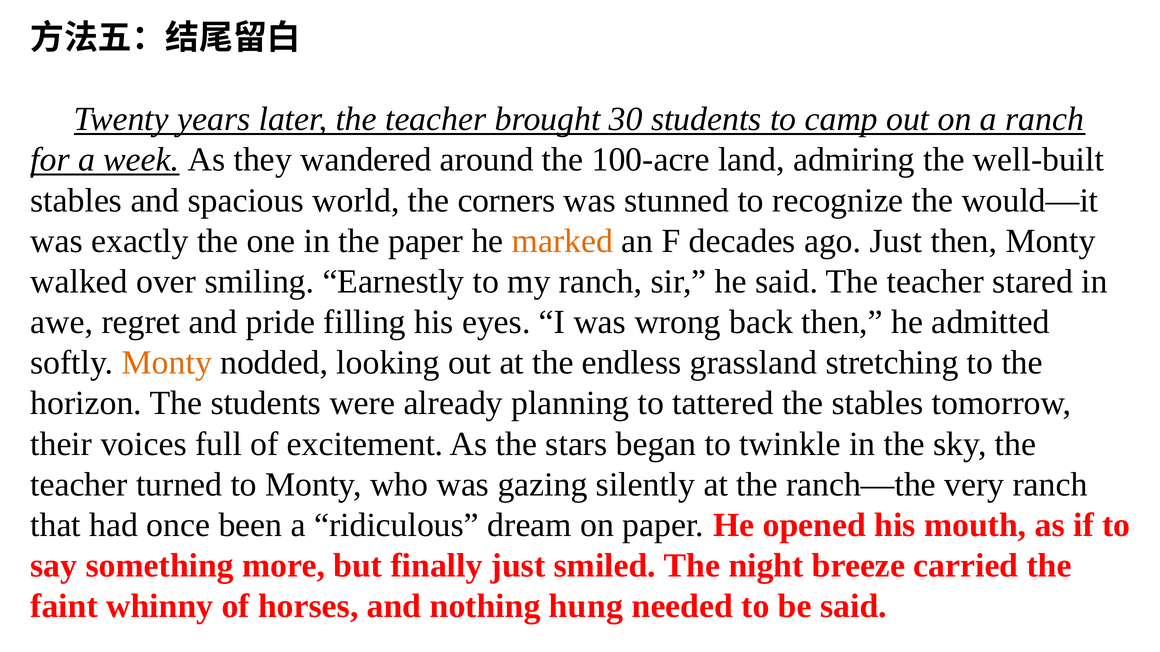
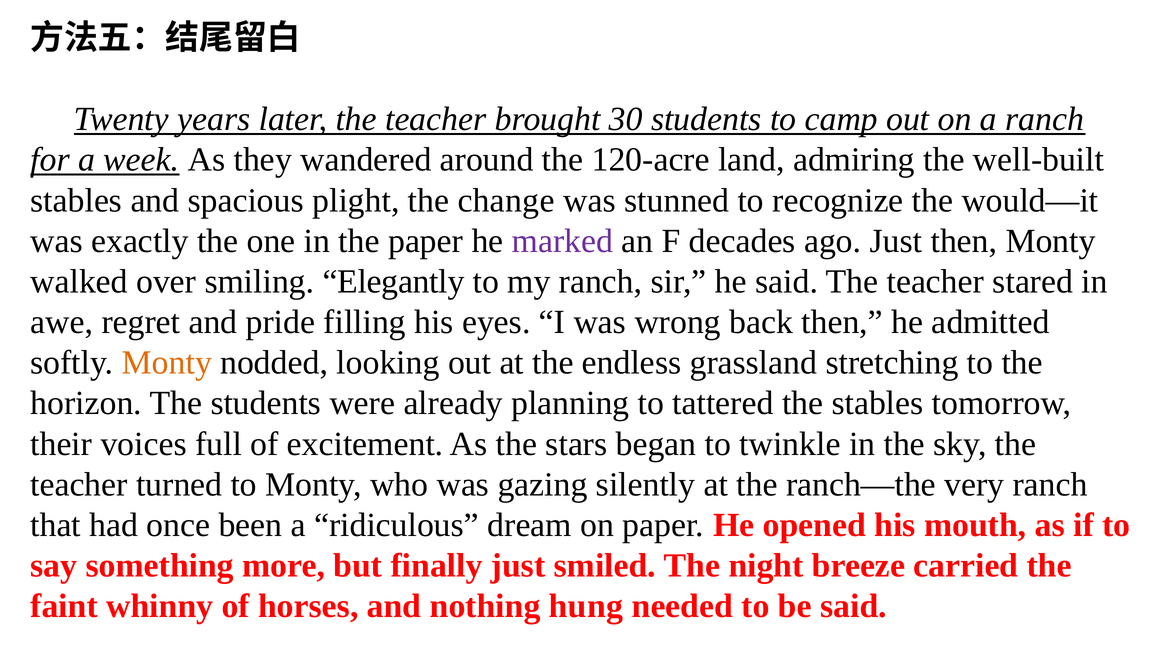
100-acre: 100-acre -> 120-acre
world: world -> plight
corners: corners -> change
marked colour: orange -> purple
Earnestly: Earnestly -> Elegantly
